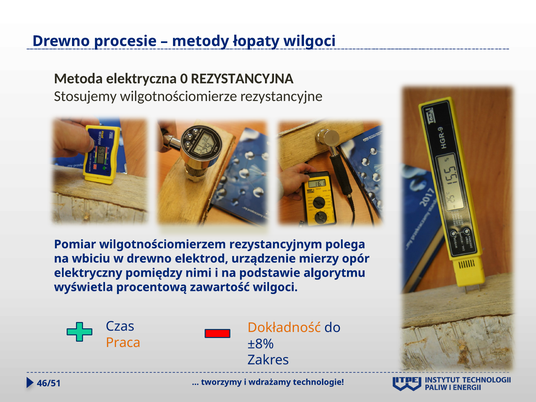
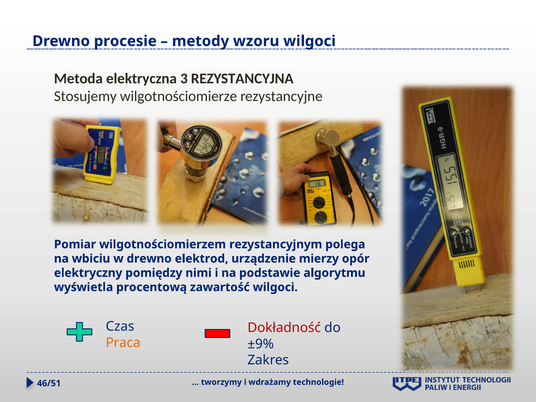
łopaty: łopaty -> wzoru
0: 0 -> 3
Dokładność colour: orange -> red
±8%: ±8% -> ±9%
